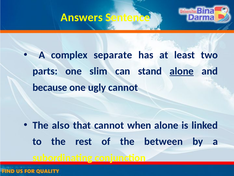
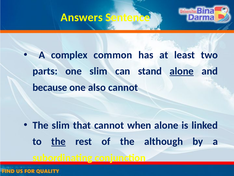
separate: separate -> common
ugly: ugly -> also
The also: also -> slim
the at (58, 141) underline: none -> present
between: between -> although
